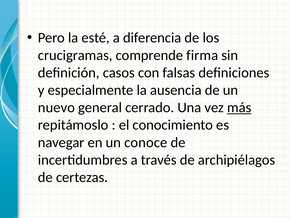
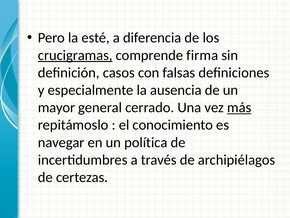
crucigramas underline: none -> present
nuevo: nuevo -> mayor
conoce: conoce -> política
